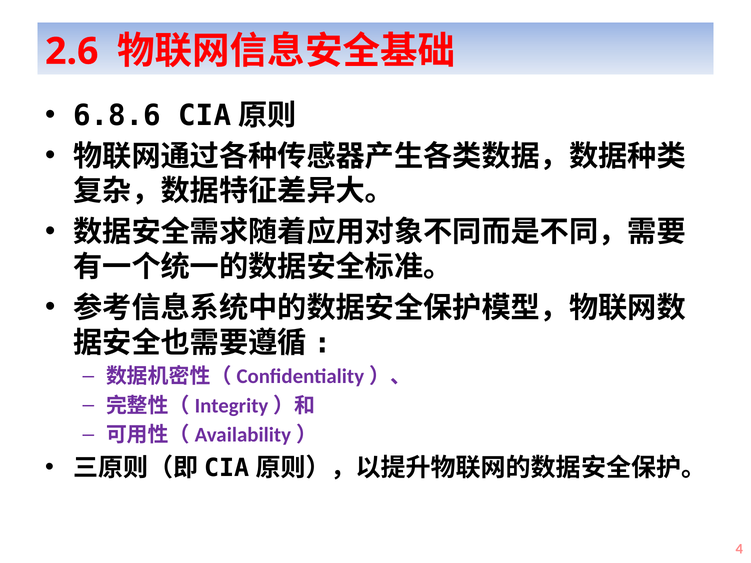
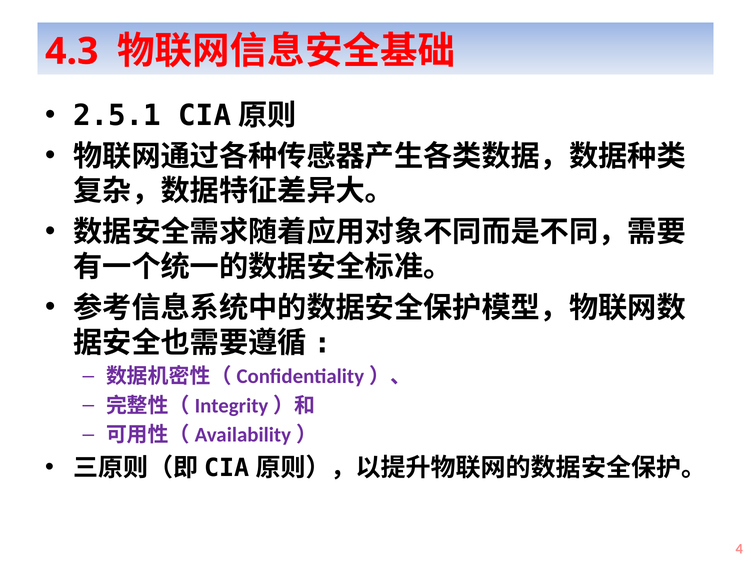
2.6: 2.6 -> 4.3
6.8.6: 6.8.6 -> 2.5.1
